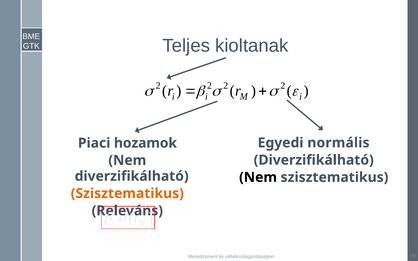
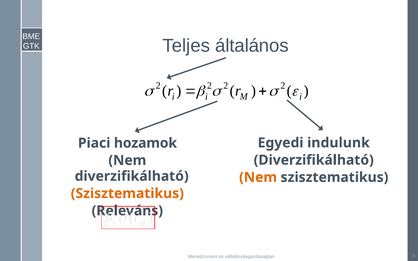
kioltanak: kioltanak -> általános
normális: normális -> indulunk
Nem at (258, 177) colour: black -> orange
